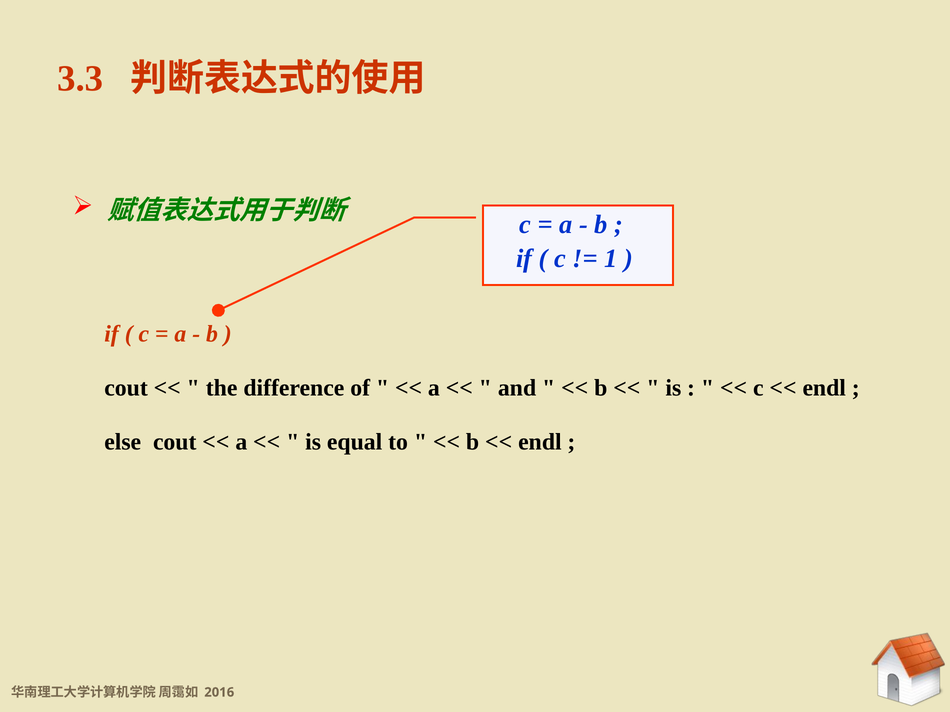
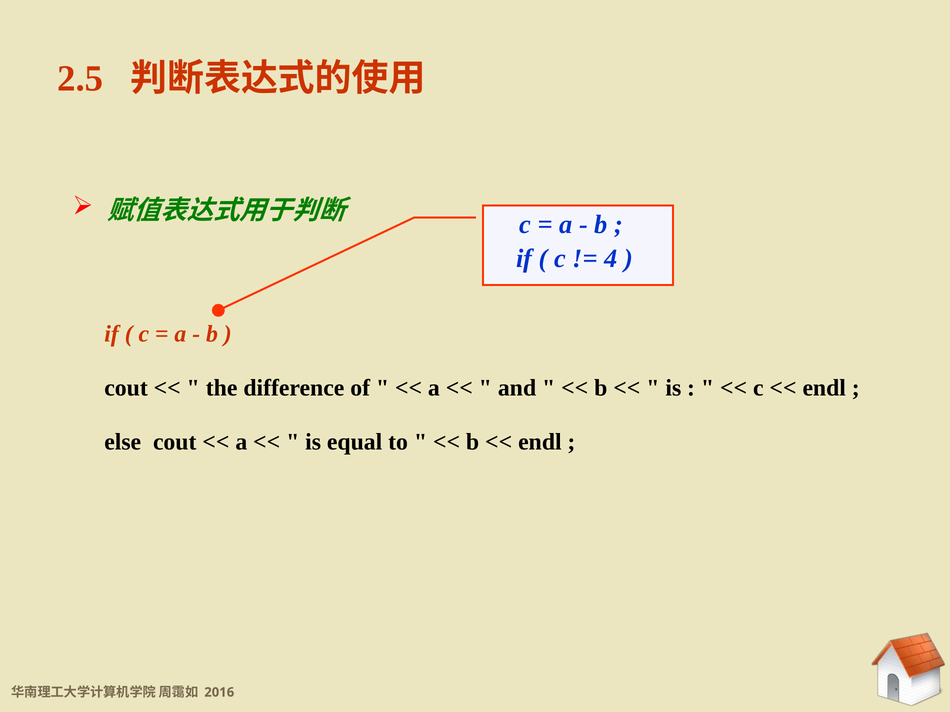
3.3: 3.3 -> 2.5
1: 1 -> 4
